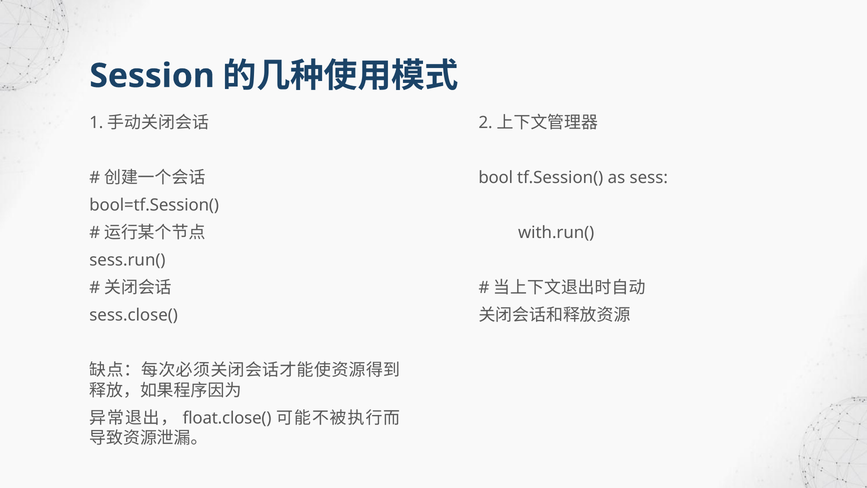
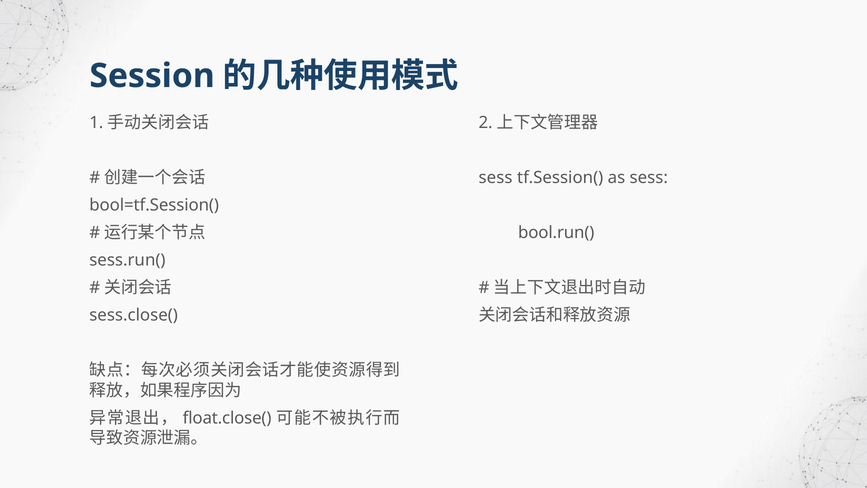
bool at (496, 178): bool -> sess
with.run(: with.run( -> bool.run(
